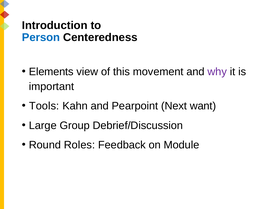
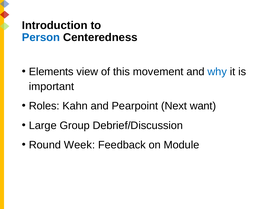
why colour: purple -> blue
Tools: Tools -> Roles
Roles: Roles -> Week
